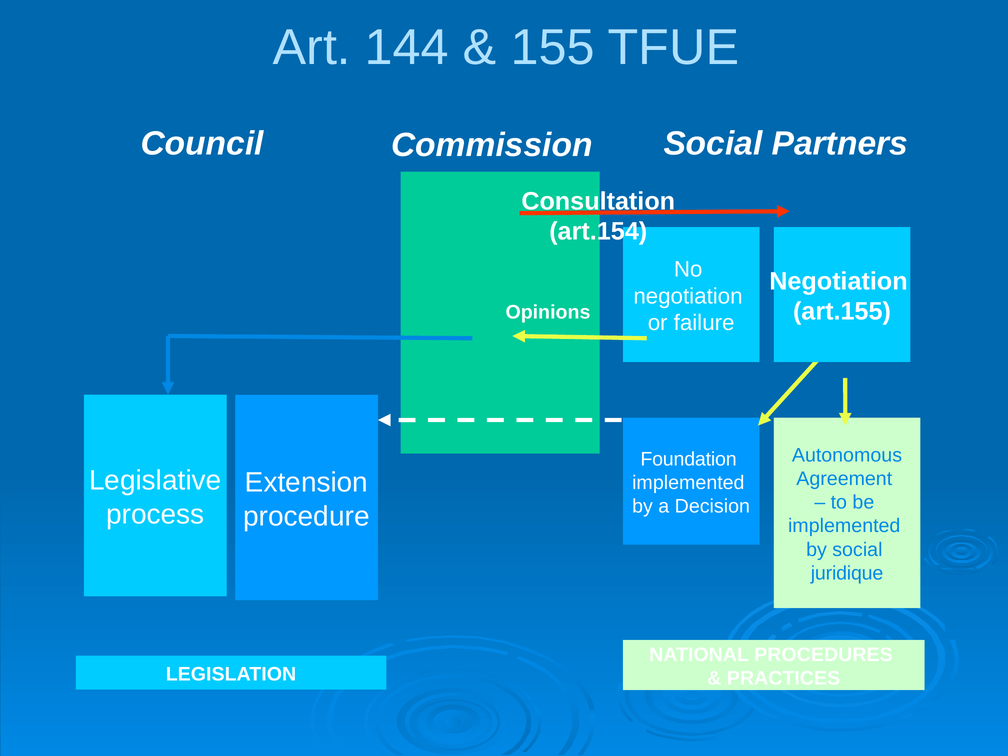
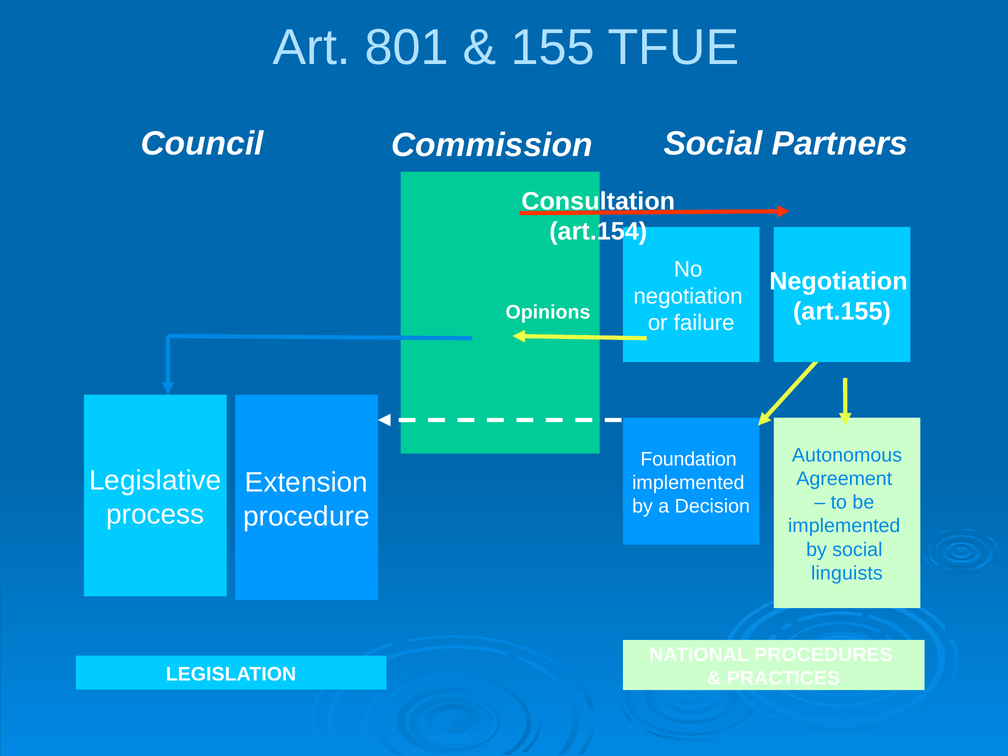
144: 144 -> 801
juridique: juridique -> linguists
